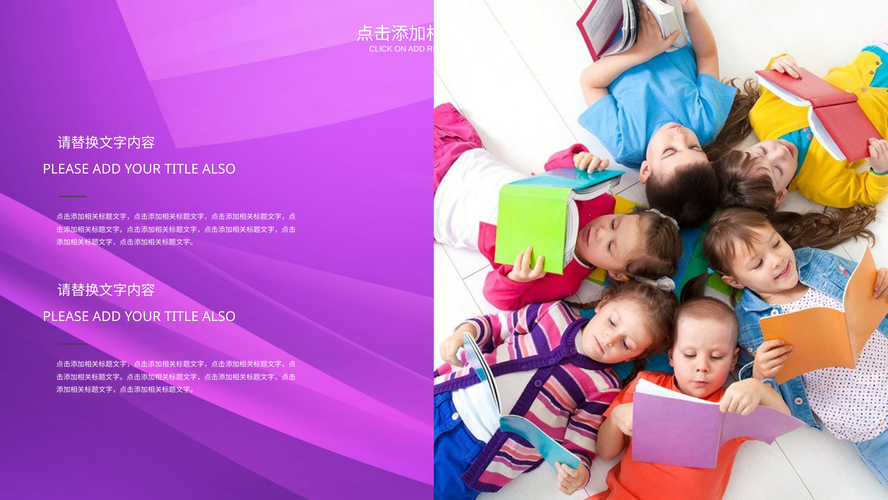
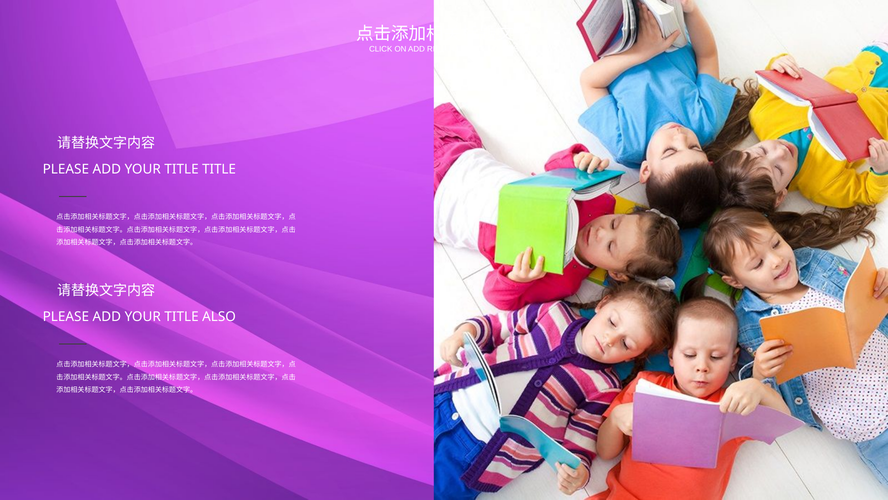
ALSO at (219, 169): ALSO -> TITLE
